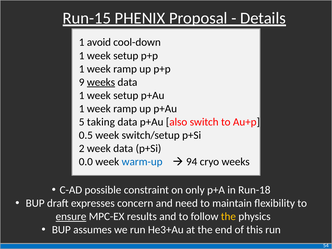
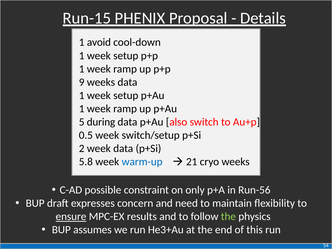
weeks at (101, 82) underline: present -> none
taking: taking -> during
0.0: 0.0 -> 5.8
94: 94 -> 21
Run-18: Run-18 -> Run-56
the at (228, 217) colour: yellow -> light green
